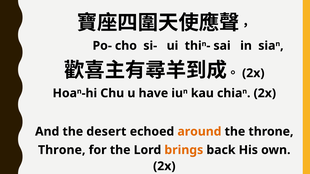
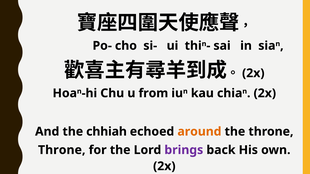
have: have -> from
desert: desert -> chhiah
brings colour: orange -> purple
